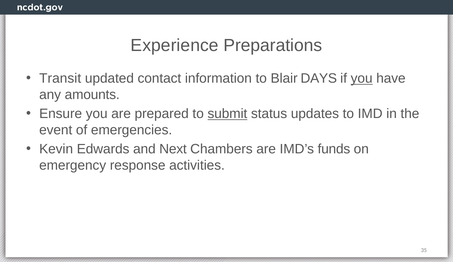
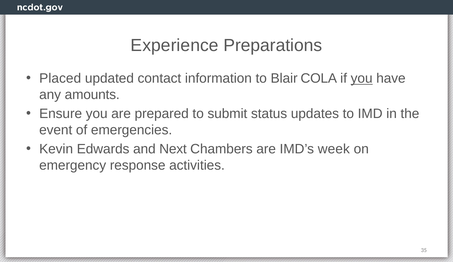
Transit: Transit -> Placed
DAYS: DAYS -> COLA
submit underline: present -> none
funds: funds -> week
